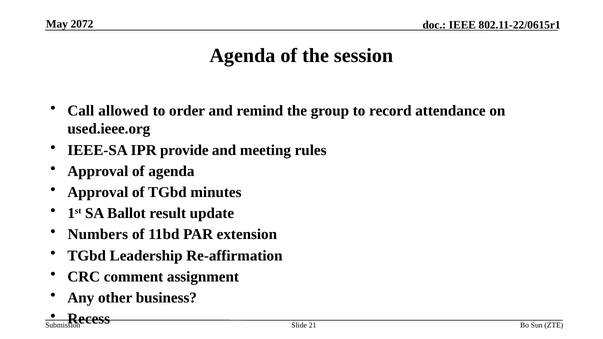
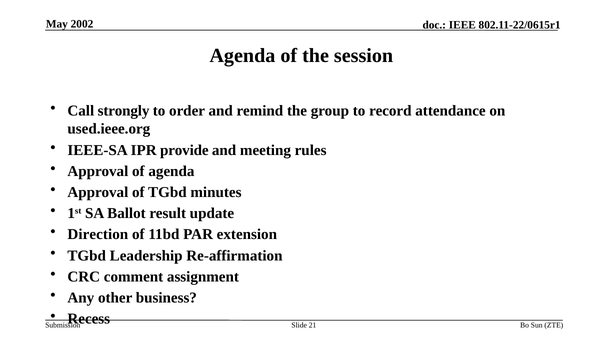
2072: 2072 -> 2002
allowed: allowed -> strongly
Numbers: Numbers -> Direction
